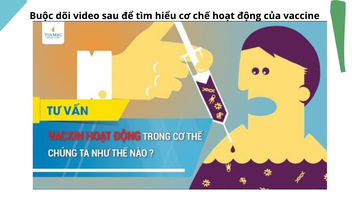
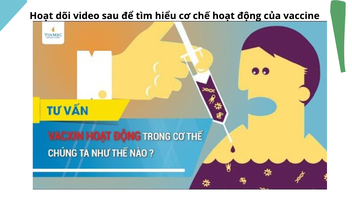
Buộc at (41, 16): Buộc -> Hoạt
